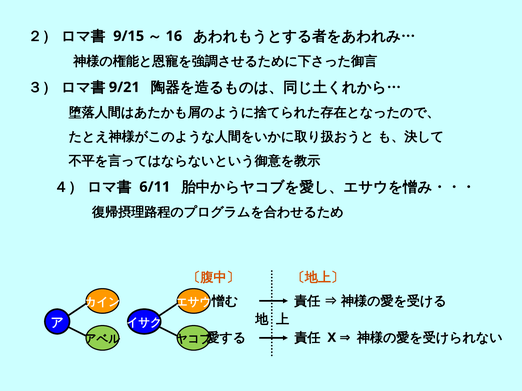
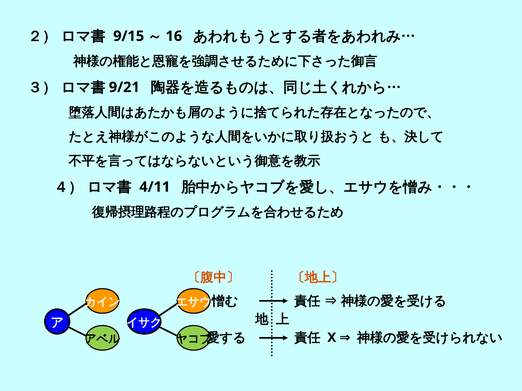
6/11: 6/11 -> 4/11
